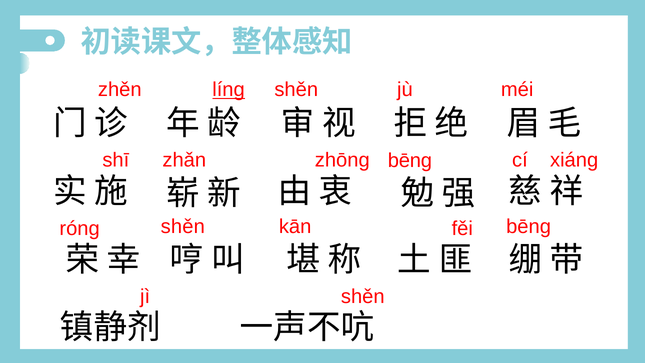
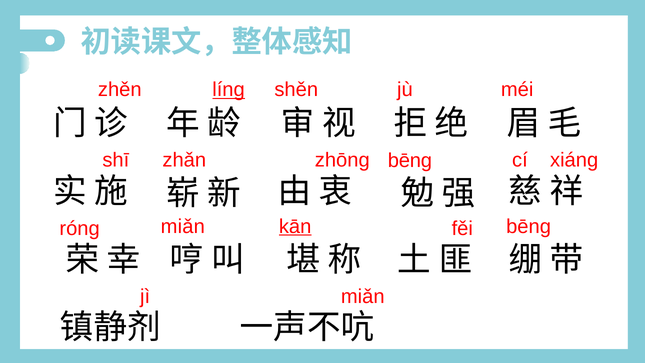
kān underline: none -> present
róng shěn: shěn -> miǎn
shěn at (363, 296): shěn -> miǎn
